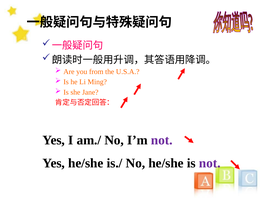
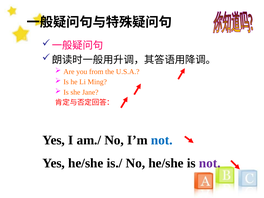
not at (162, 140) colour: purple -> blue
